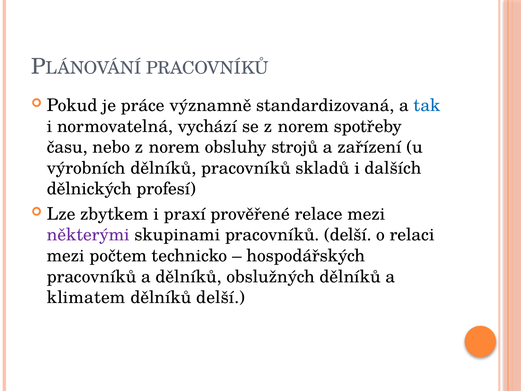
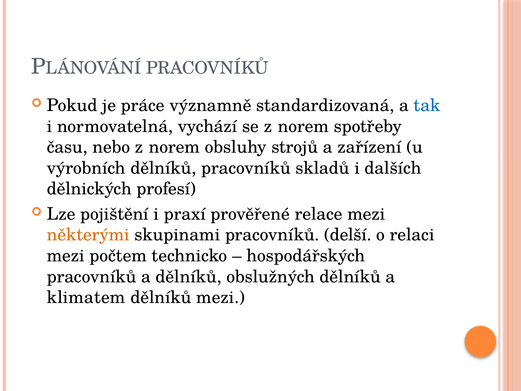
zbytkem: zbytkem -> pojištění
některými colour: purple -> orange
dělníků delší: delší -> mezi
